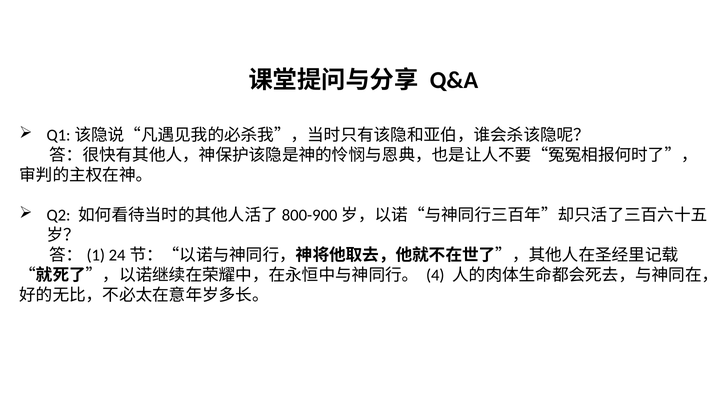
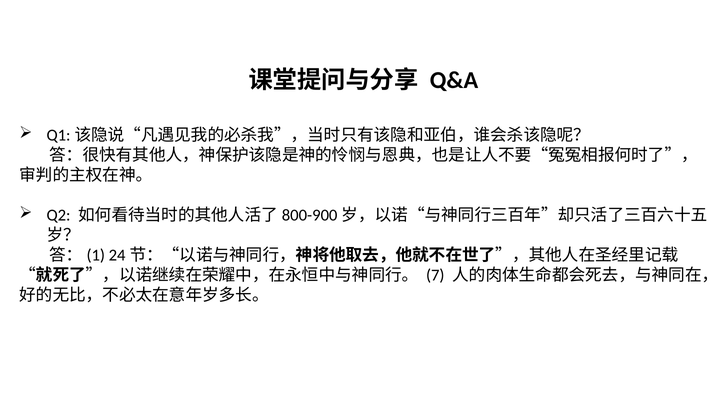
4: 4 -> 7
